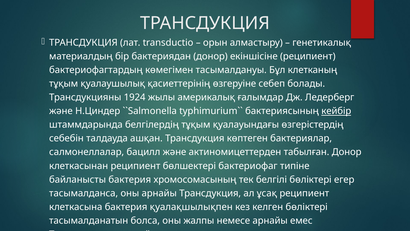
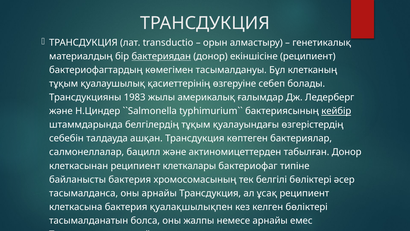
бактериядан underline: none -> present
1924: 1924 -> 1983
бөлшектері: бөлшектері -> клеткалары
егер: егер -> әсер
